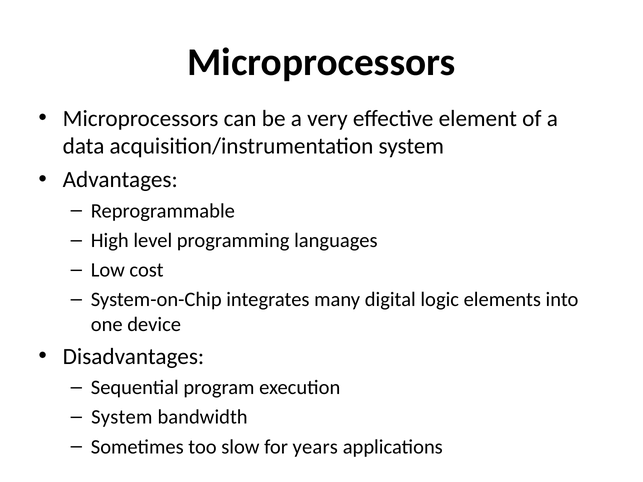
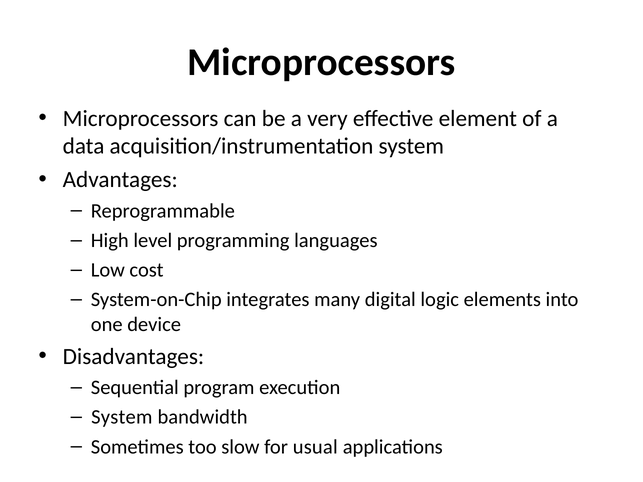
years: years -> usual
